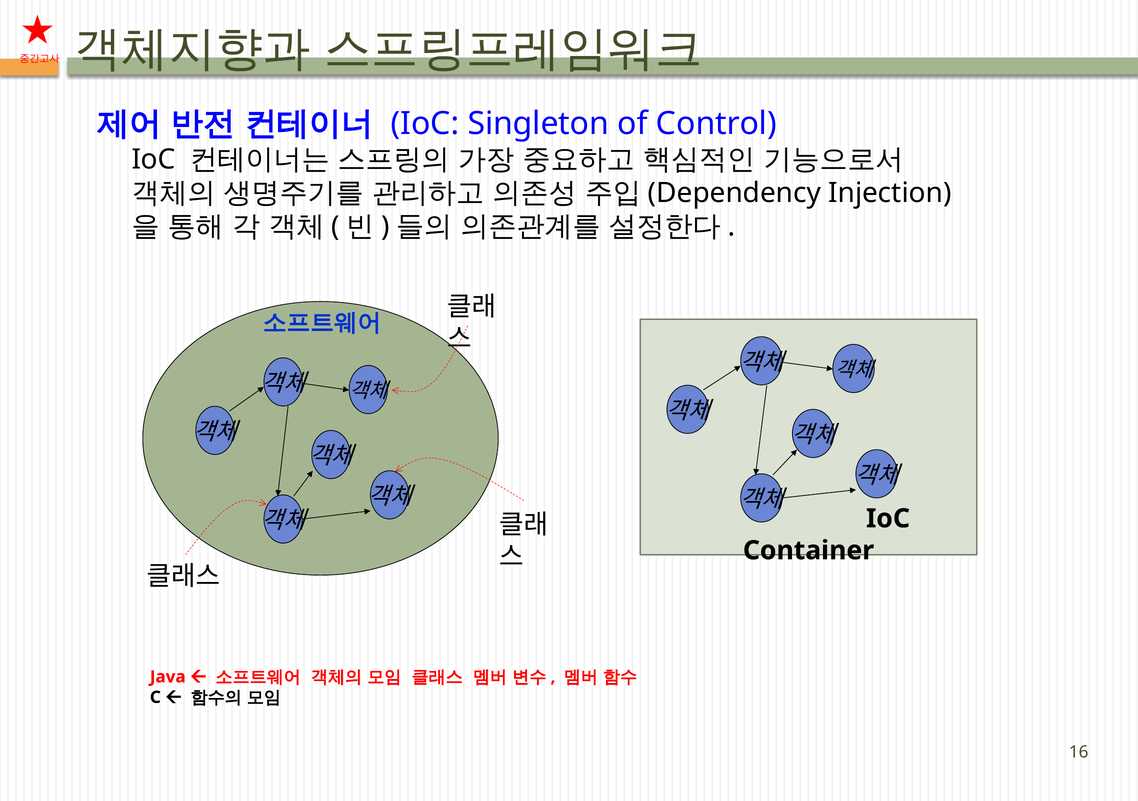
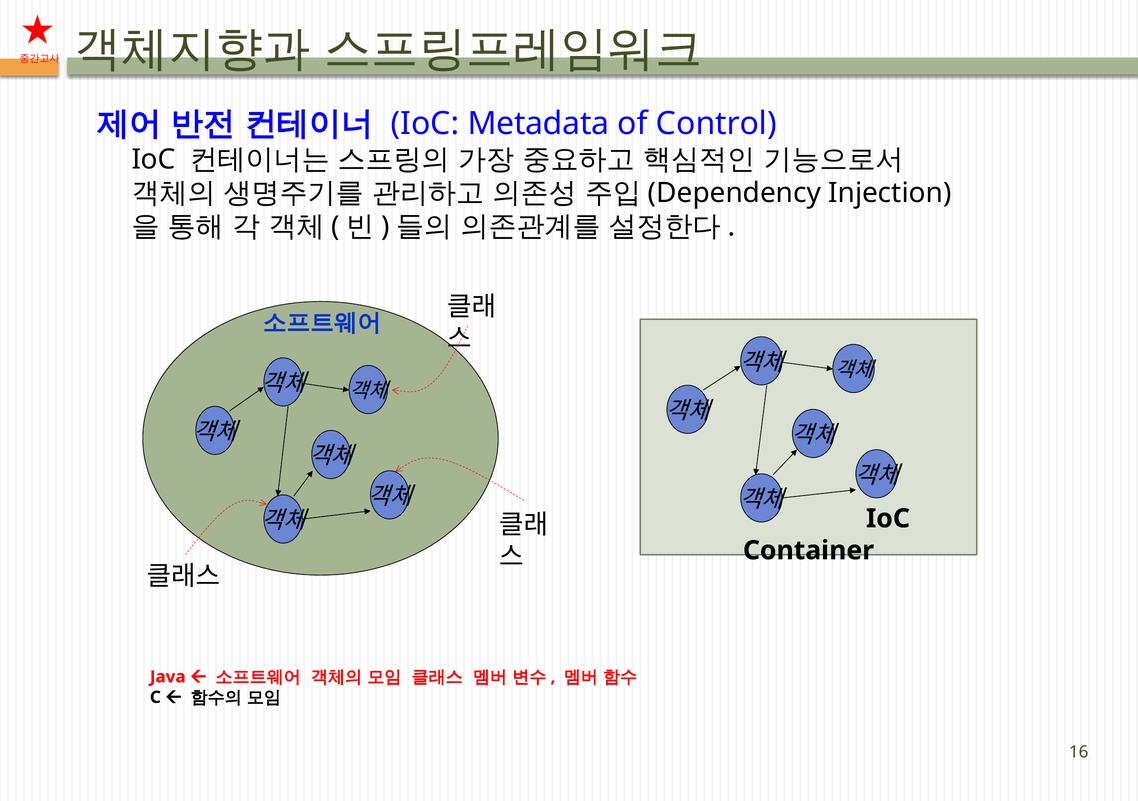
Singleton: Singleton -> Metadata
